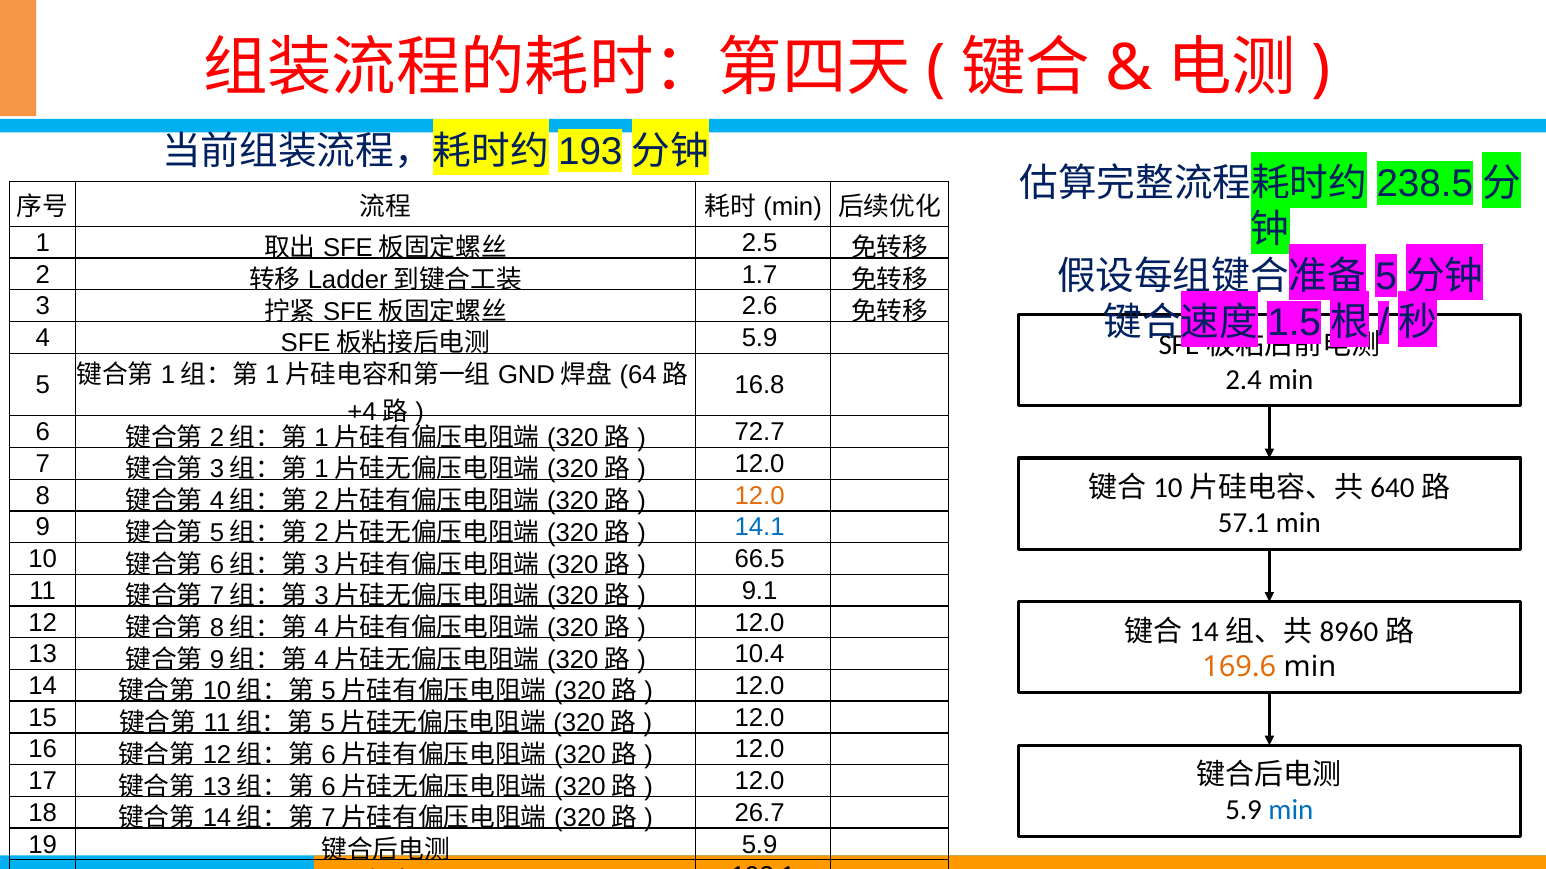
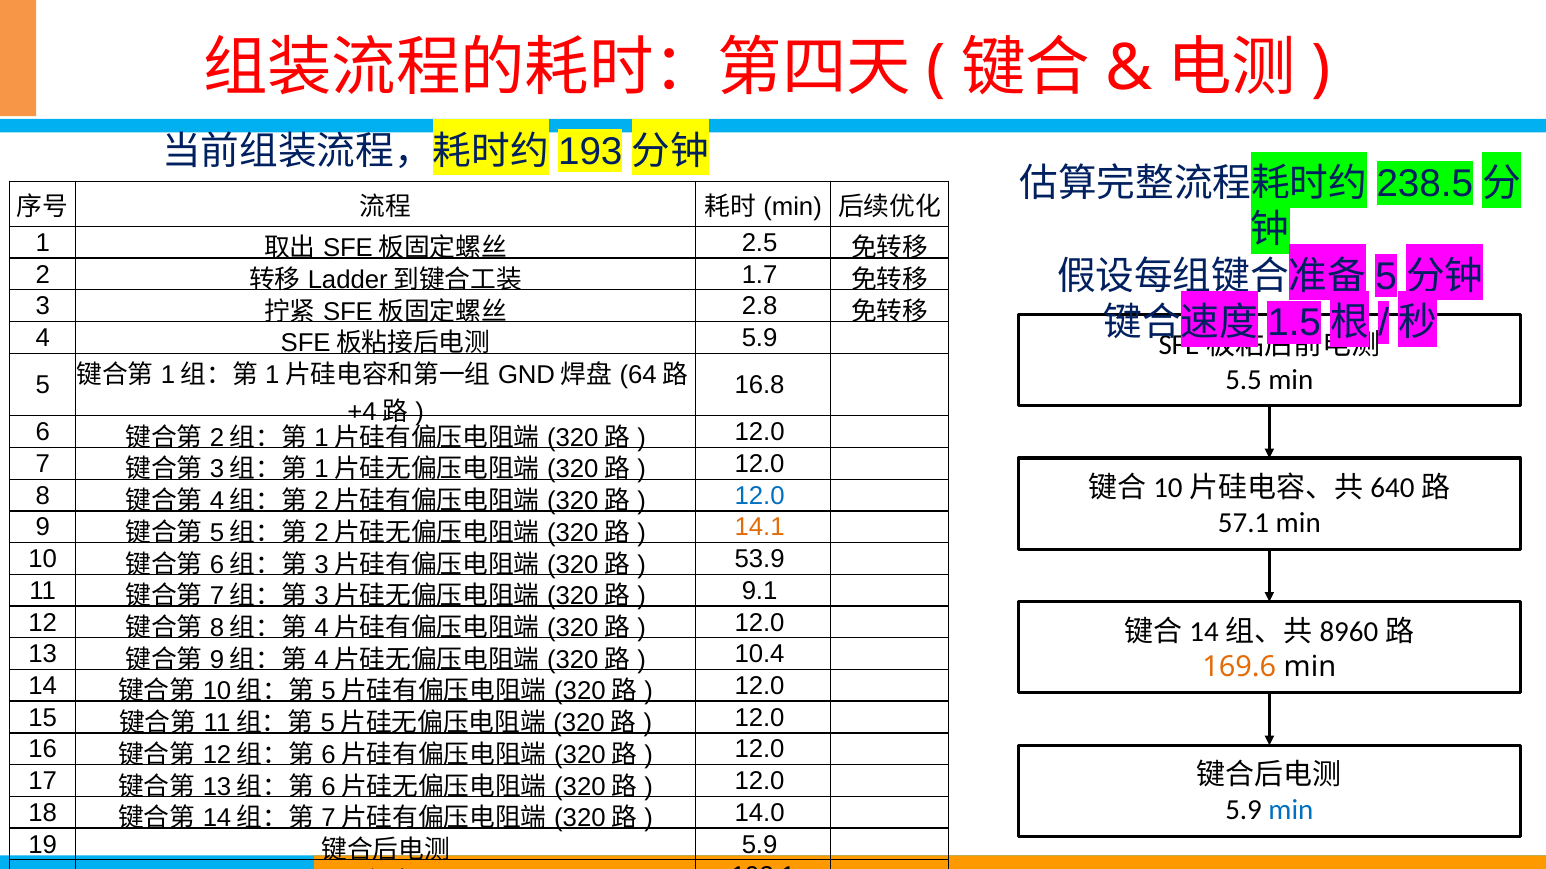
2.6: 2.6 -> 2.8
2.4: 2.4 -> 5.5
72.7 at (760, 433): 72.7 -> 12.0
12.0 at (760, 496) colour: orange -> blue
14.1 colour: blue -> orange
66.5: 66.5 -> 53.9
26.7: 26.7 -> 14.0
